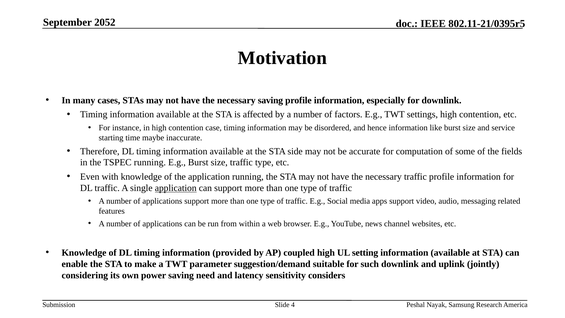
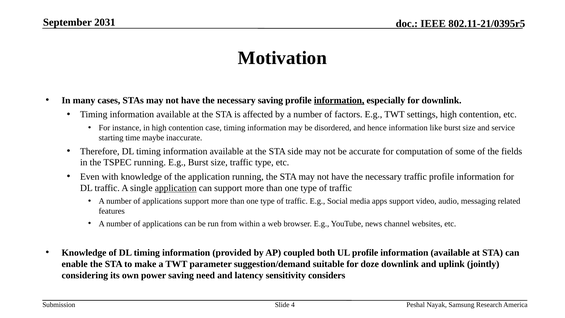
2052: 2052 -> 2031
information at (339, 100) underline: none -> present
coupled high: high -> both
UL setting: setting -> profile
such: such -> doze
